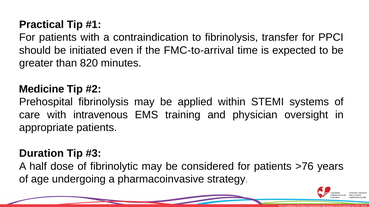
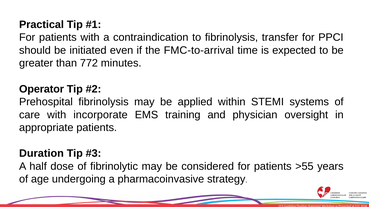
820: 820 -> 772
Medicine: Medicine -> Operator
intravenous: intravenous -> incorporate
>76: >76 -> >55
